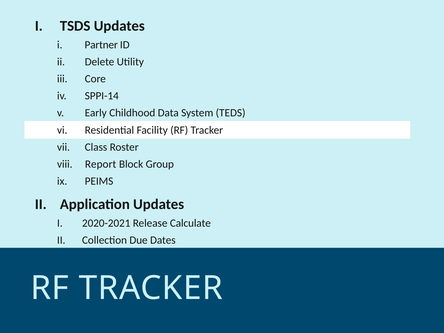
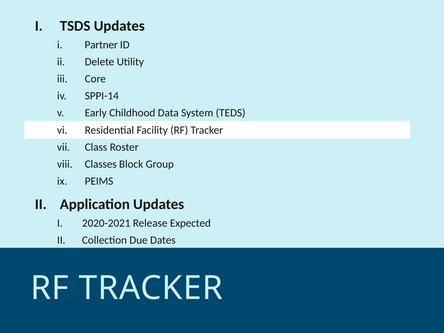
Report: Report -> Classes
Calculate: Calculate -> Expected
